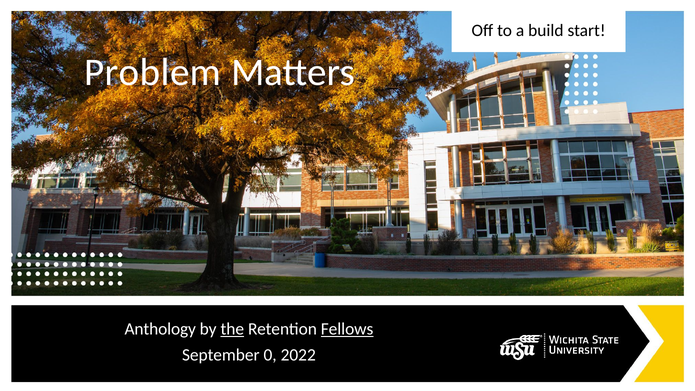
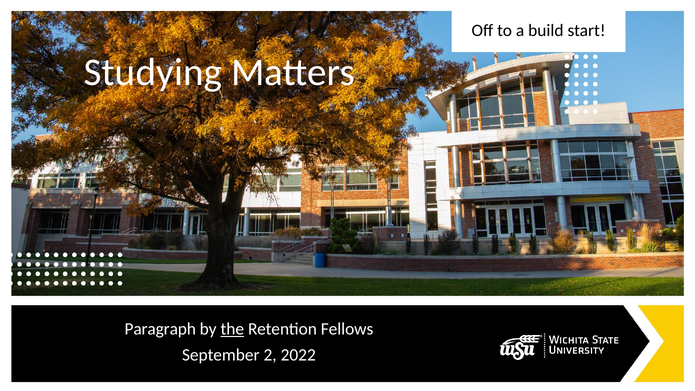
Problem: Problem -> Studying
Anthology: Anthology -> Paragraph
Fellows underline: present -> none
0: 0 -> 2
